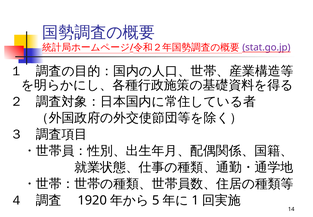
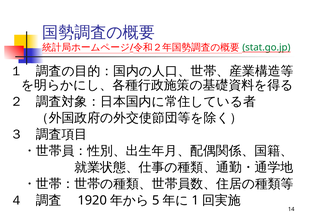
stat.go.jp colour: purple -> green
